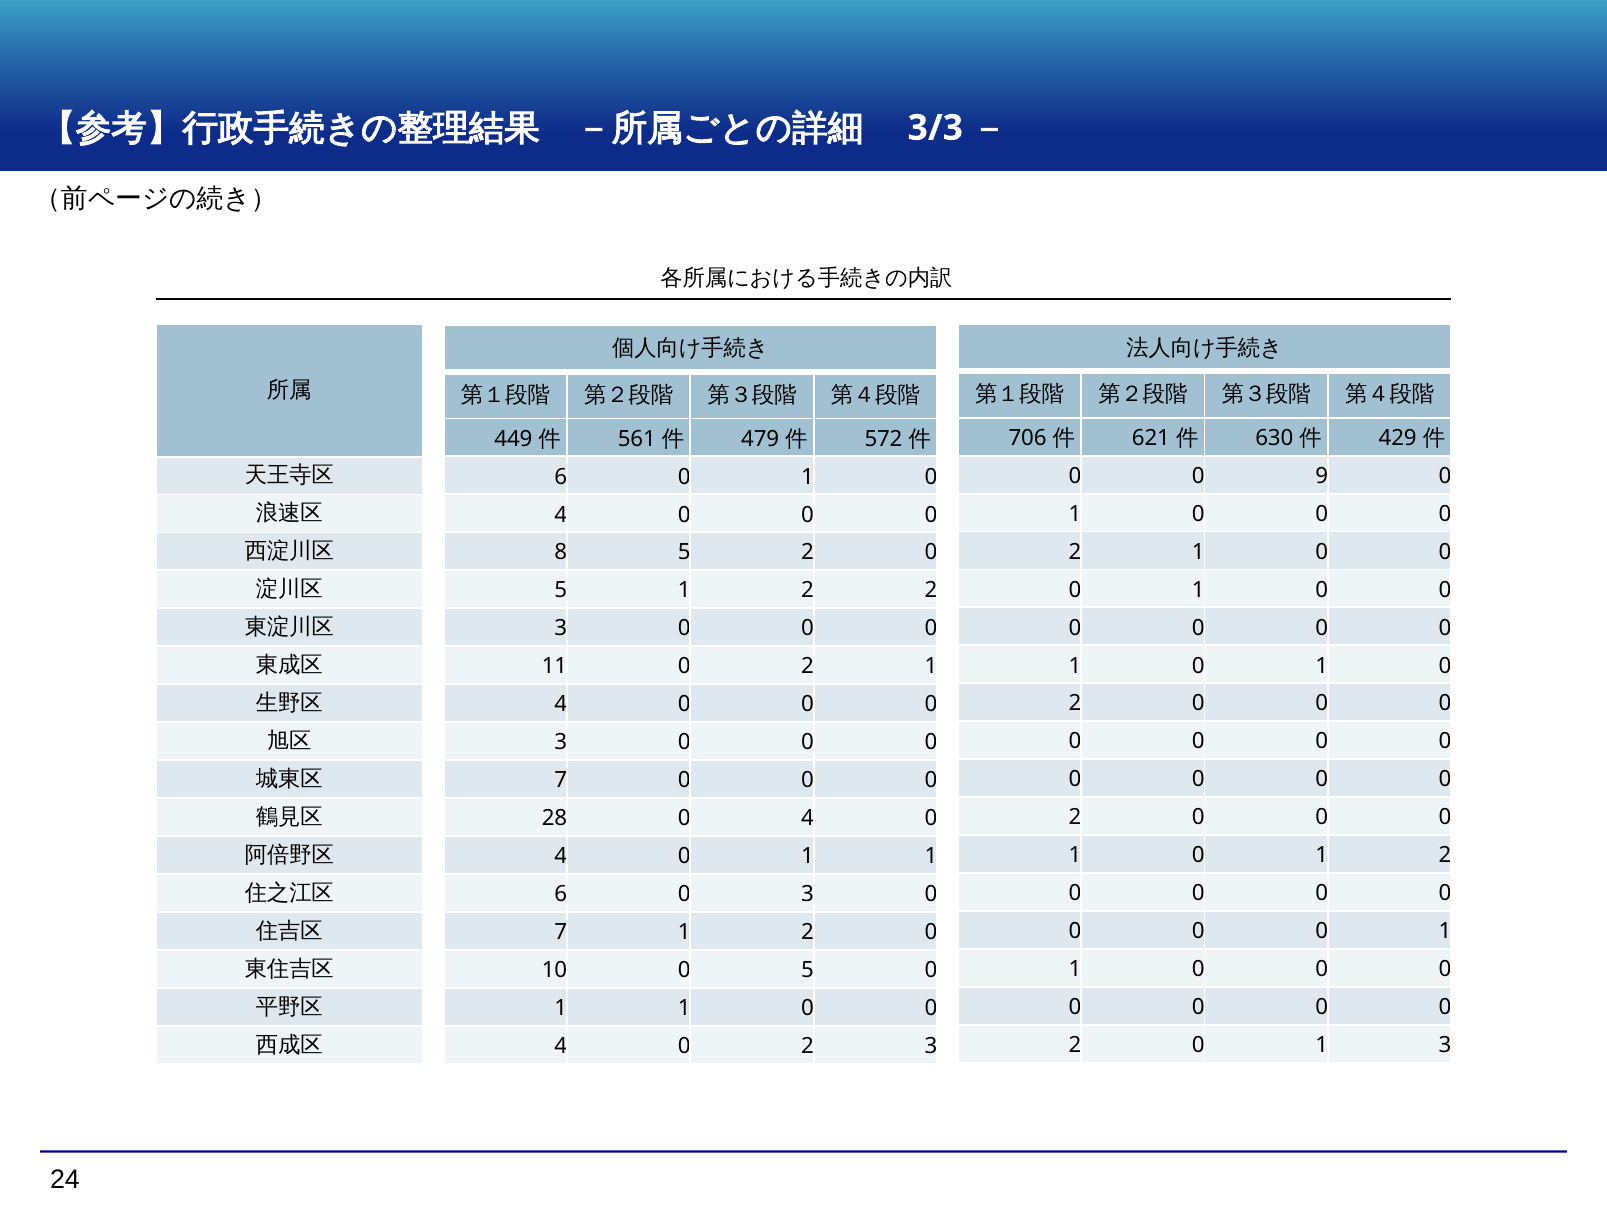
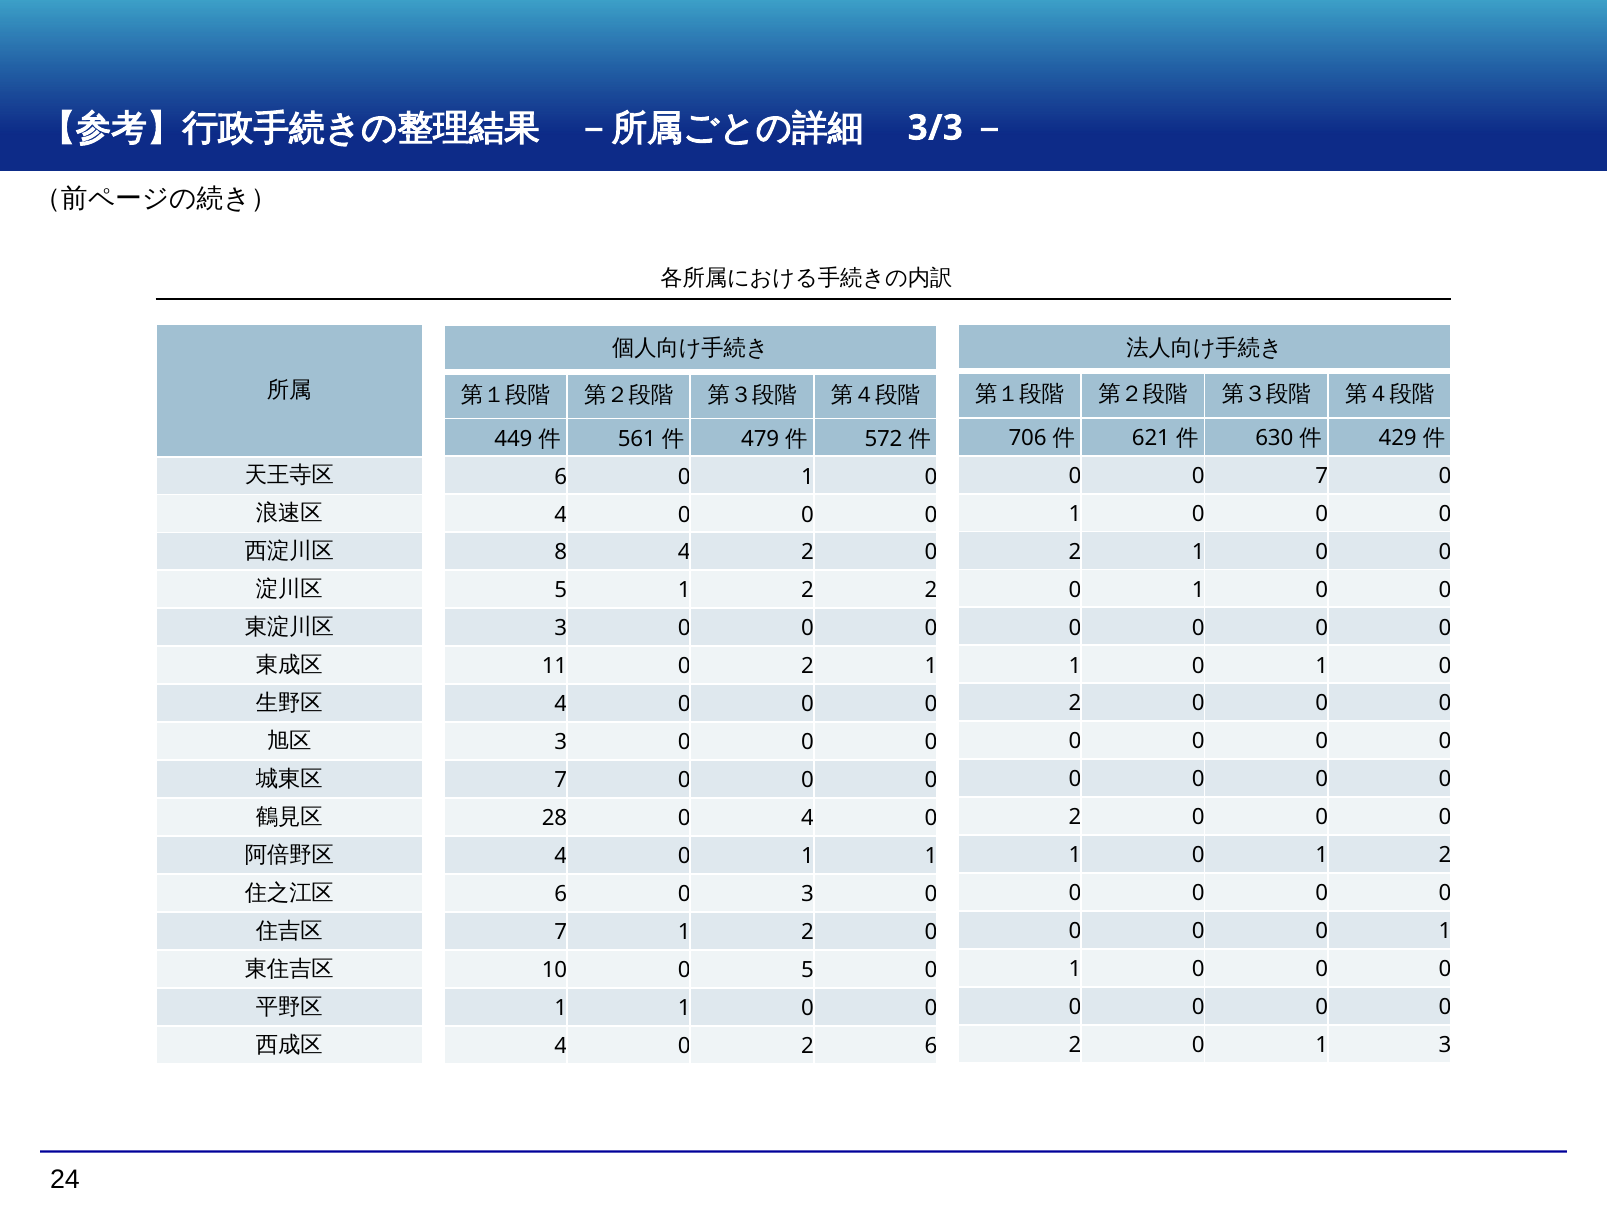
9 at (1322, 476): 9 -> 7
8 5: 5 -> 4
0 2 3: 3 -> 6
